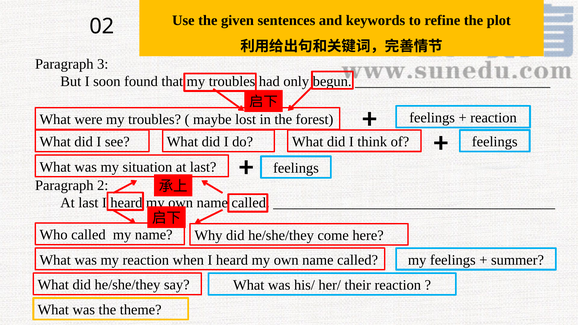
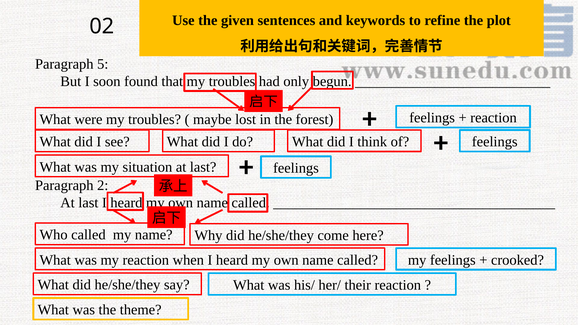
3: 3 -> 5
summer: summer -> crooked
